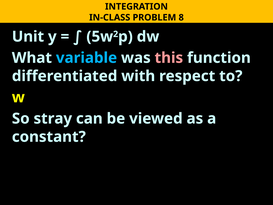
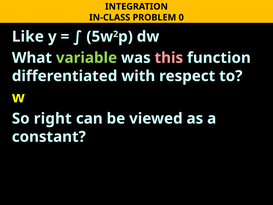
8: 8 -> 0
Unit: Unit -> Like
variable colour: light blue -> light green
stray: stray -> right
